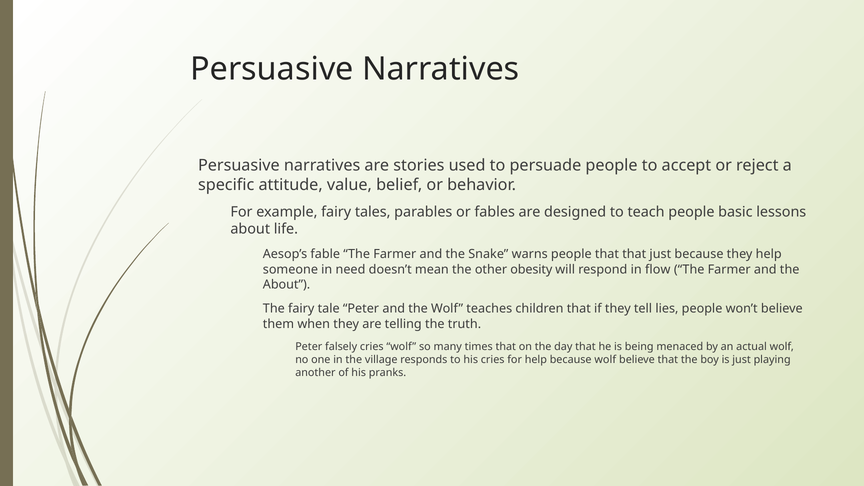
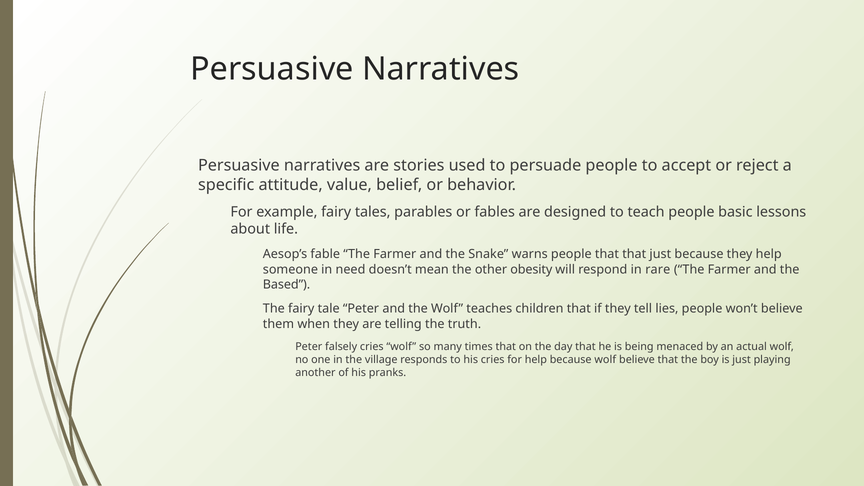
flow: flow -> rare
About at (287, 285): About -> Based
